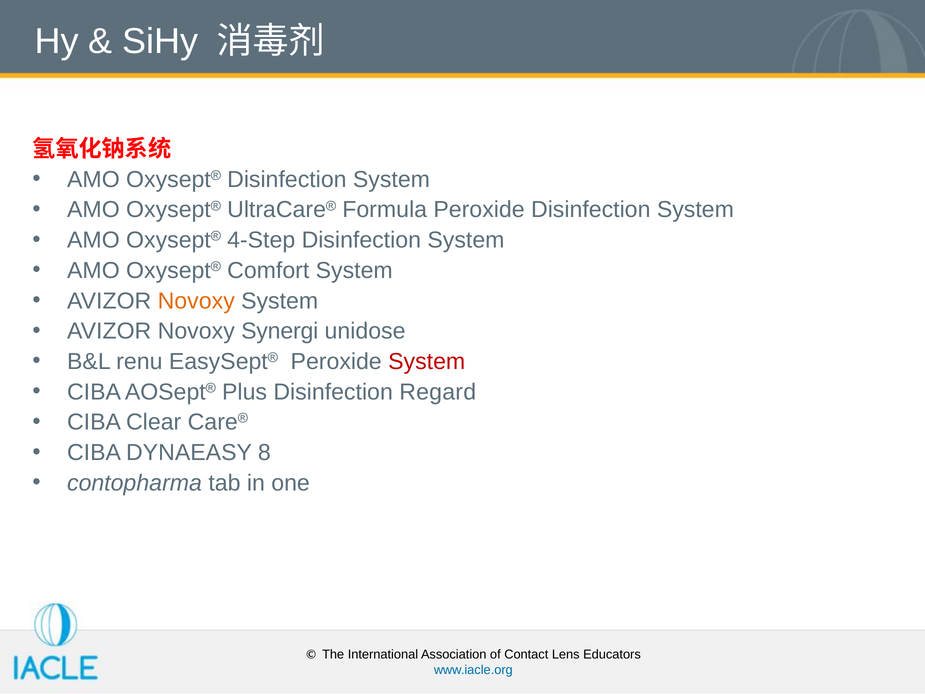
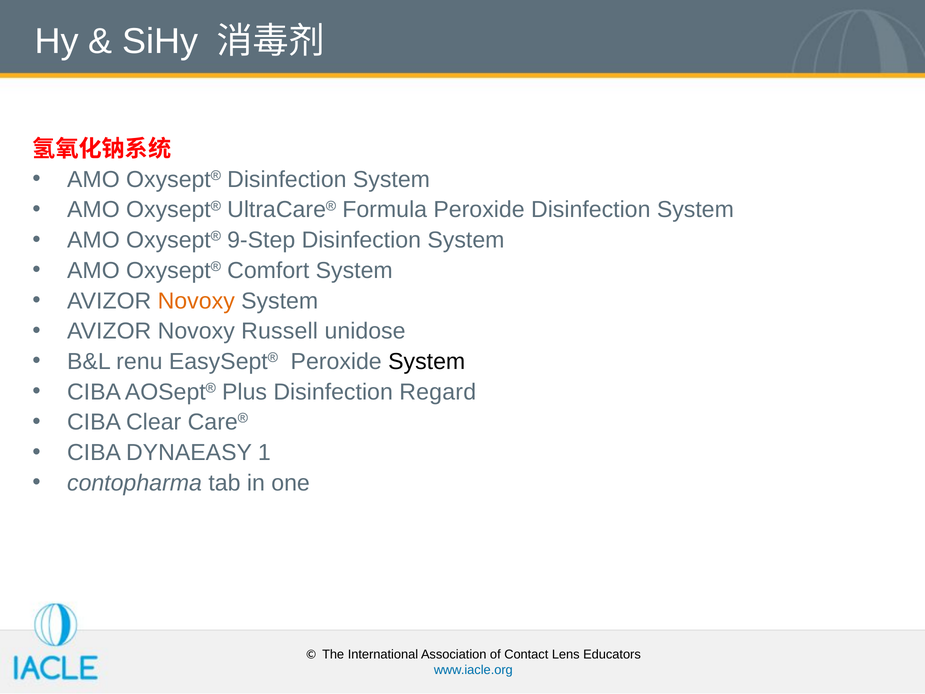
4-Step: 4-Step -> 9-Step
Synergi: Synergi -> Russell
System at (427, 361) colour: red -> black
8: 8 -> 1
